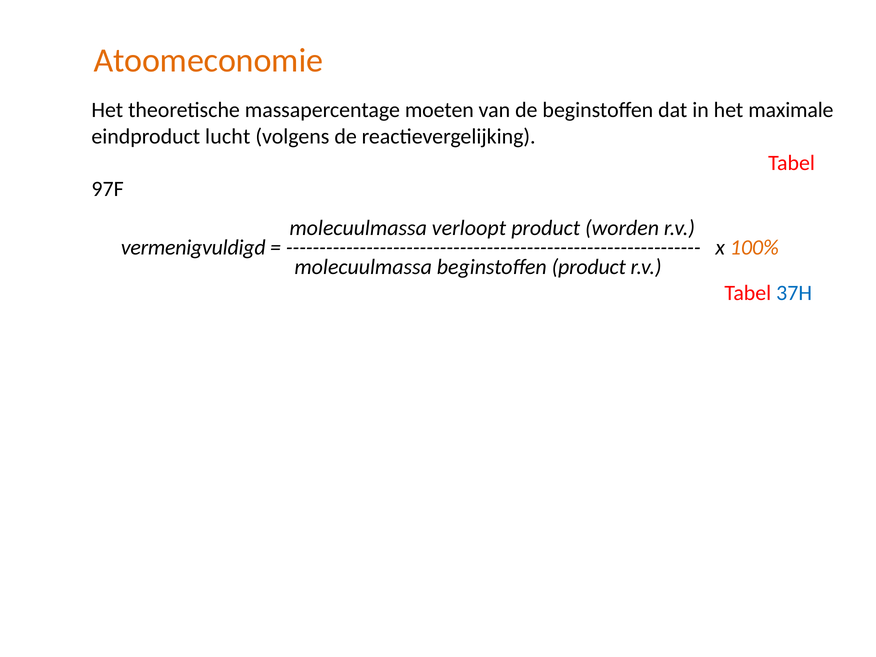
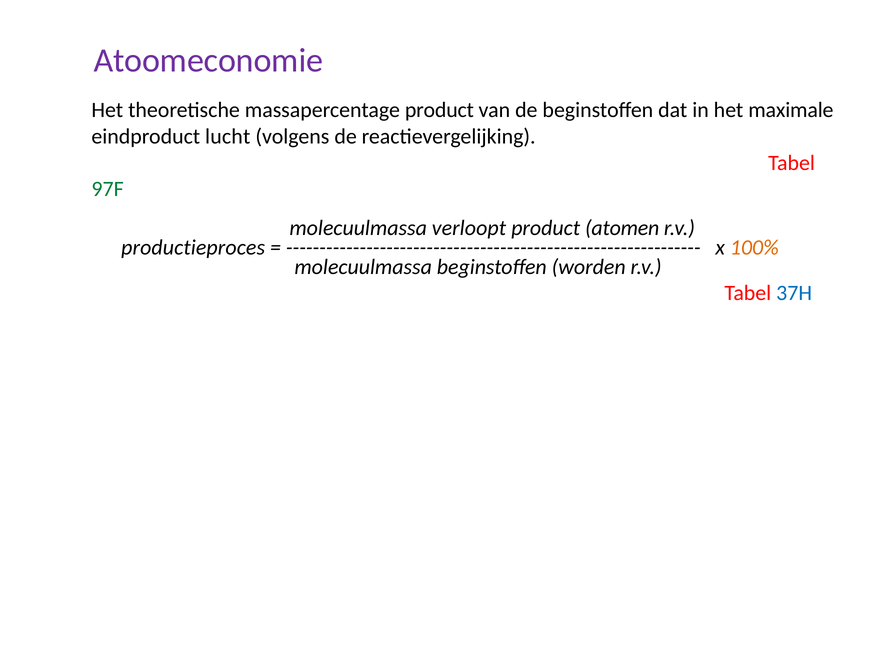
Atoomeconomie colour: orange -> purple
massapercentage moeten: moeten -> product
97F colour: black -> green
worden: worden -> atomen
vermenigvuldigd: vermenigvuldigd -> productieproces
beginstoffen product: product -> worden
